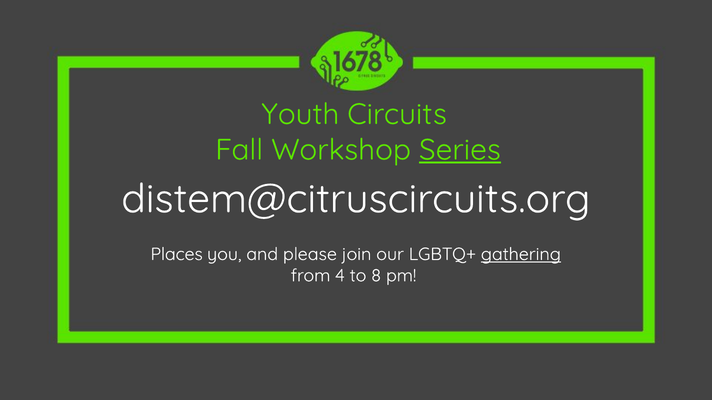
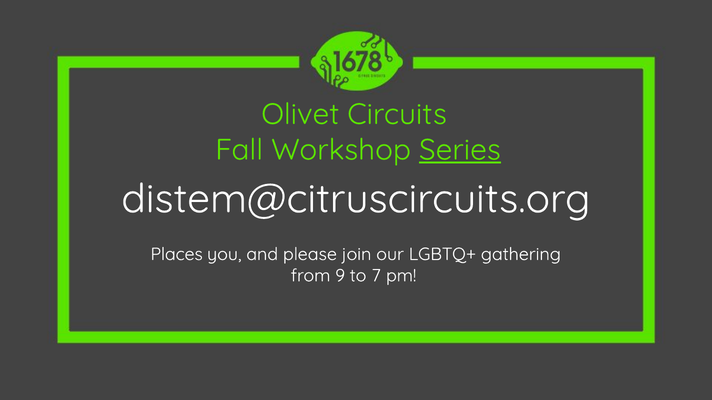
Youth: Youth -> Olivet
gathering underline: present -> none
4: 4 -> 9
8: 8 -> 7
